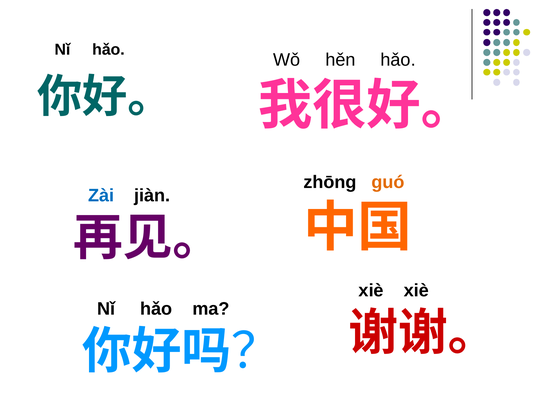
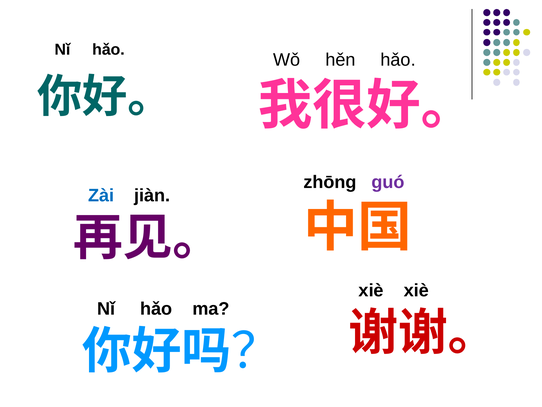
guó colour: orange -> purple
